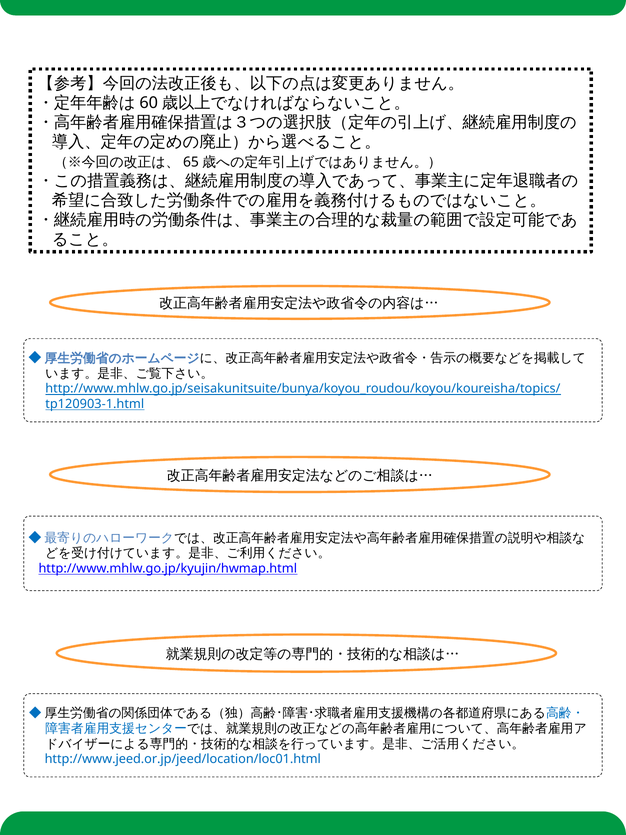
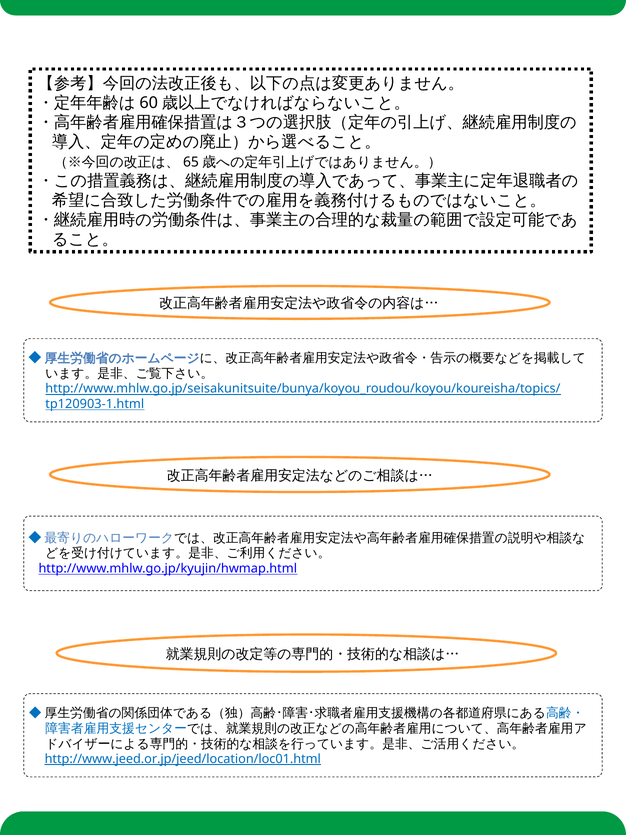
http://www.jeed.or.jp/jeed/location/loc01.html underline: none -> present
